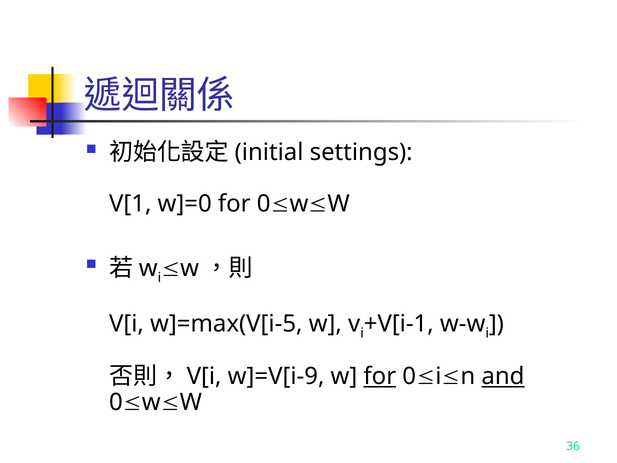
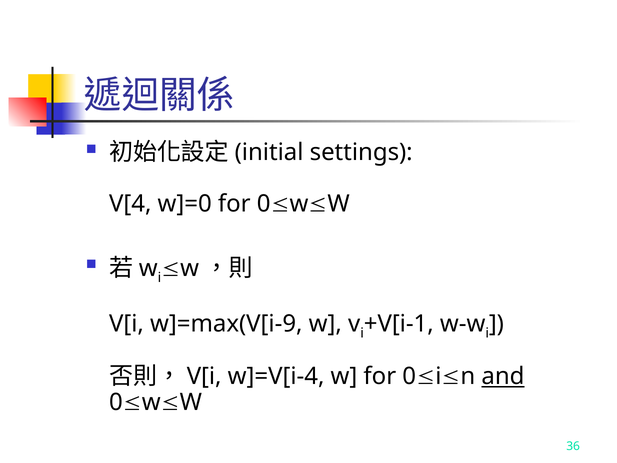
V[1: V[1 -> V[4
w]=max(V[i-5: w]=max(V[i-5 -> w]=max(V[i-9
w]=V[i-9: w]=V[i-9 -> w]=V[i-4
for at (380, 376) underline: present -> none
